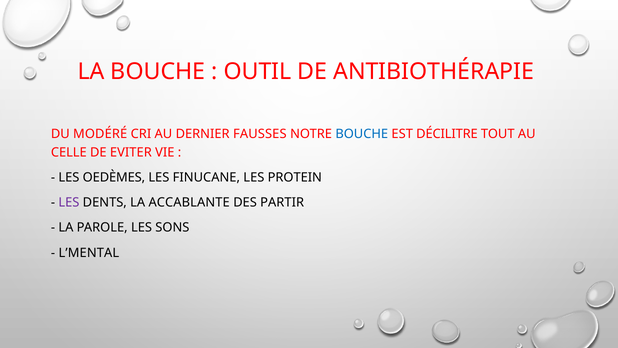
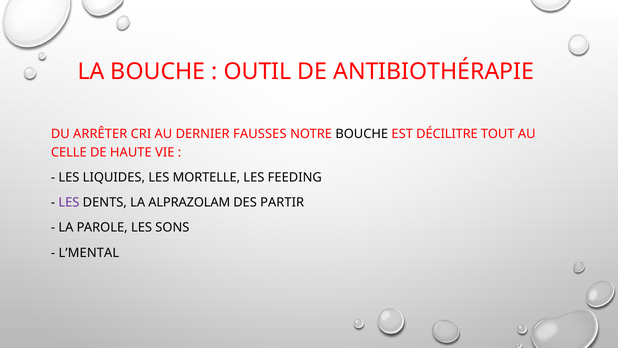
MODÉRÉ: MODÉRÉ -> ARRÊTER
BOUCHE at (362, 134) colour: blue -> black
EVITER: EVITER -> HAUTE
OEDÈMES: OEDÈMES -> LIQUIDES
FINUCANE: FINUCANE -> MORTELLE
PROTEIN: PROTEIN -> FEEDING
ACCABLANTE: ACCABLANTE -> ALPRAZOLAM
